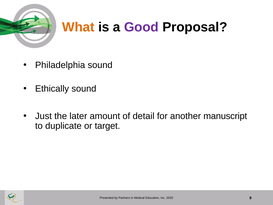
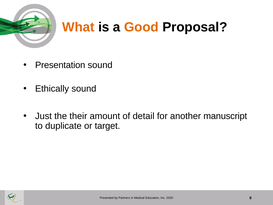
Good colour: purple -> orange
Philadelphia: Philadelphia -> Presentation
later: later -> their
